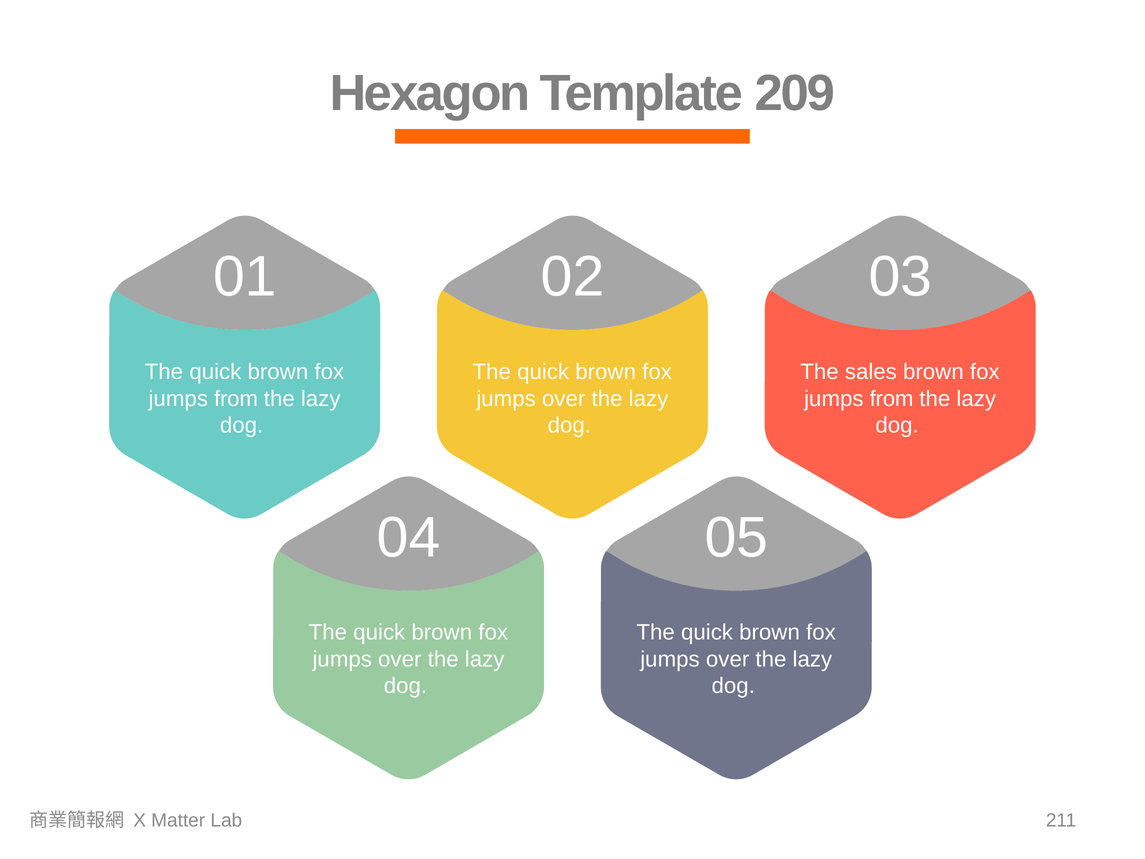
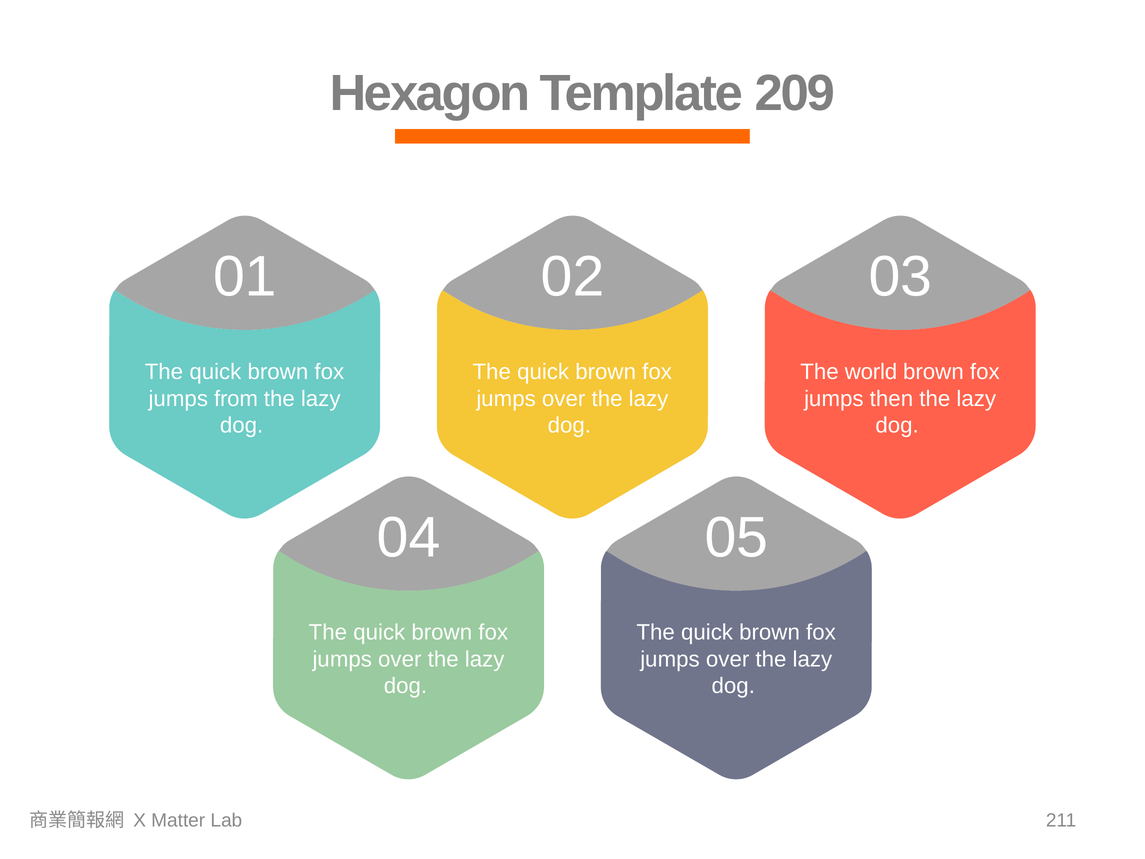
sales: sales -> world
from at (892, 399): from -> then
